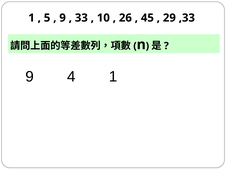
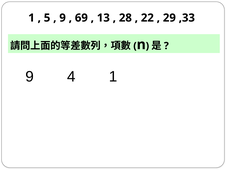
33: 33 -> 69
10: 10 -> 13
26: 26 -> 28
45: 45 -> 22
